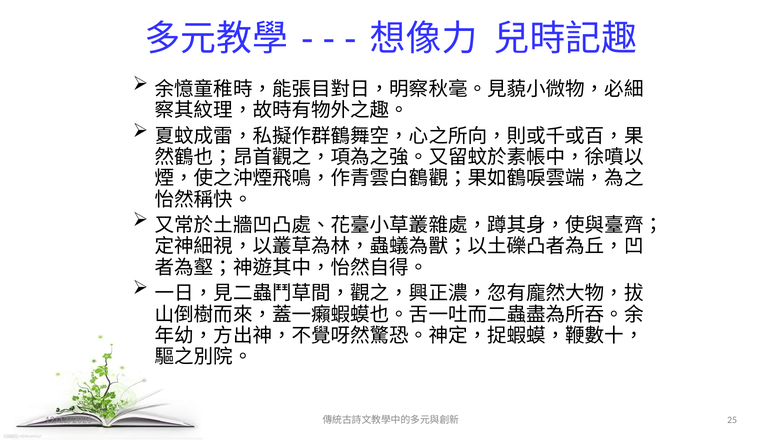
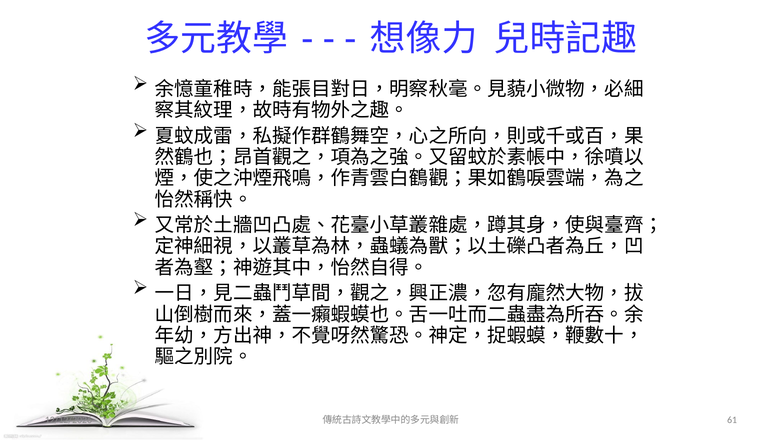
25: 25 -> 61
